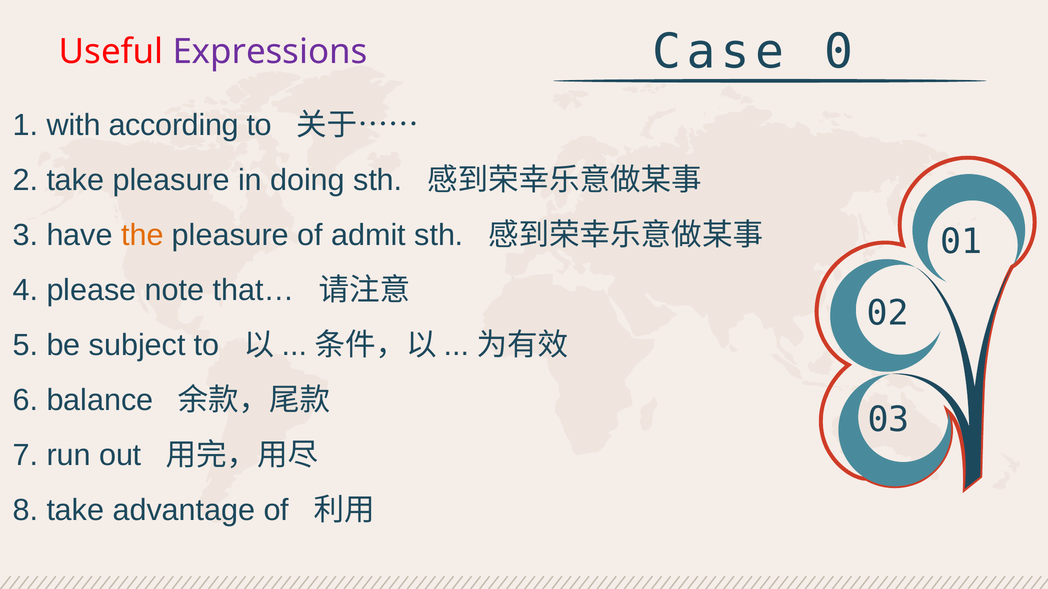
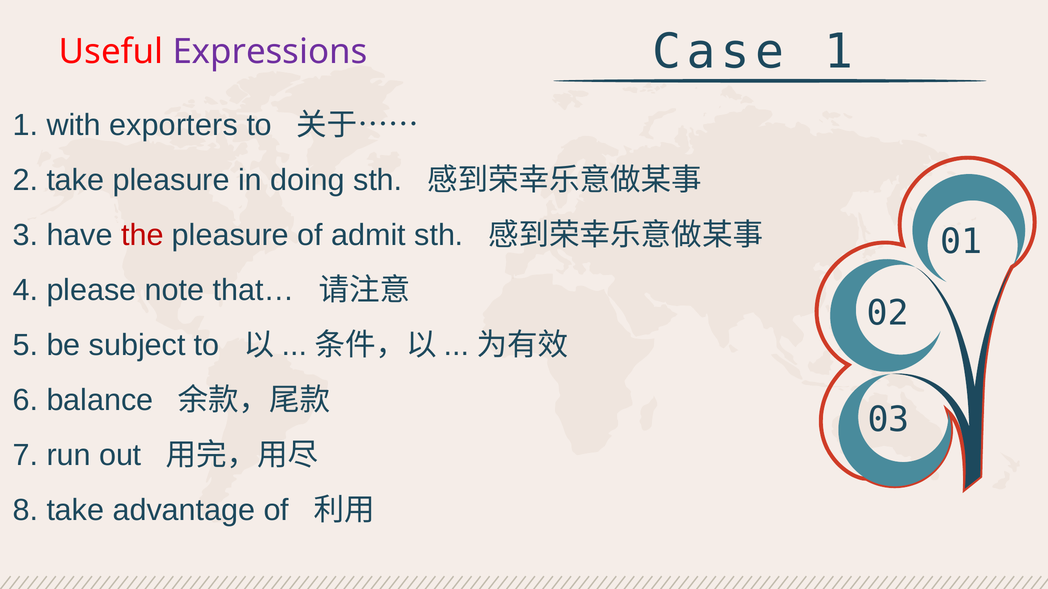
Case 0: 0 -> 1
according: according -> exporters
the colour: orange -> red
